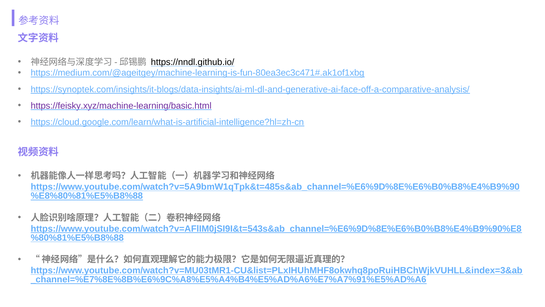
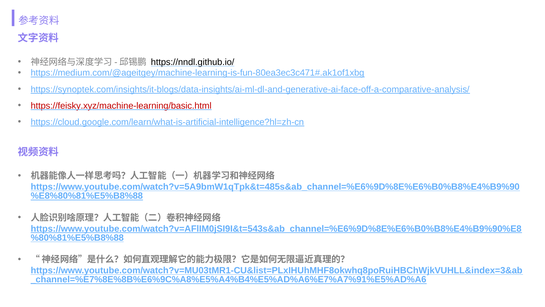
https://feisky.xyz/machine-learning/basic.html colour: purple -> red
